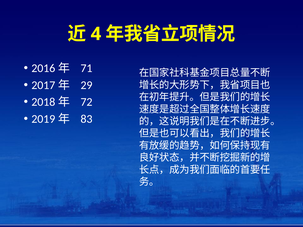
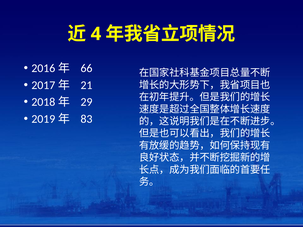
71: 71 -> 66
29: 29 -> 21
72: 72 -> 29
